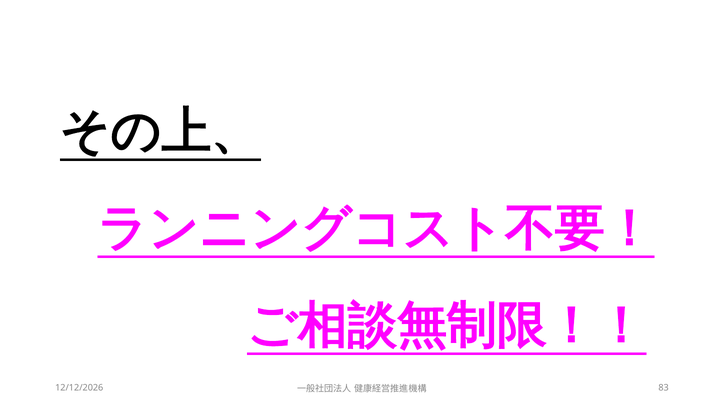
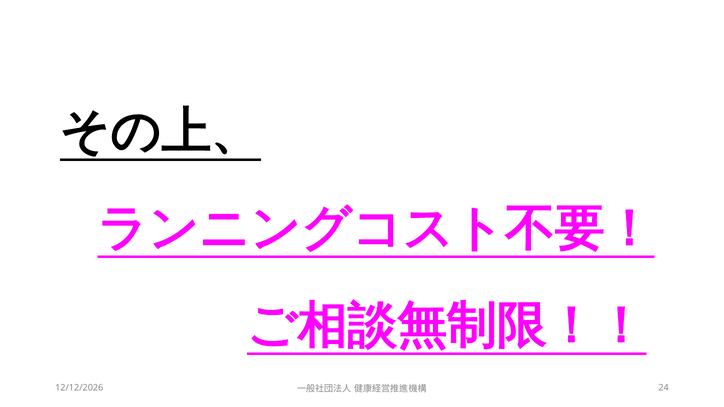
83: 83 -> 24
